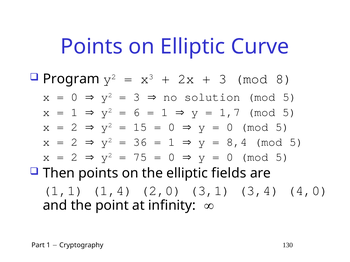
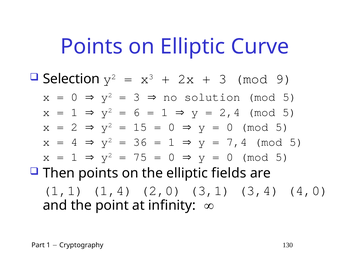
Program: Program -> Selection
8: 8 -> 9
1,7: 1,7 -> 2,4
2 at (74, 142): 2 -> 4
8,4: 8,4 -> 7,4
2 at (74, 157): 2 -> 1
